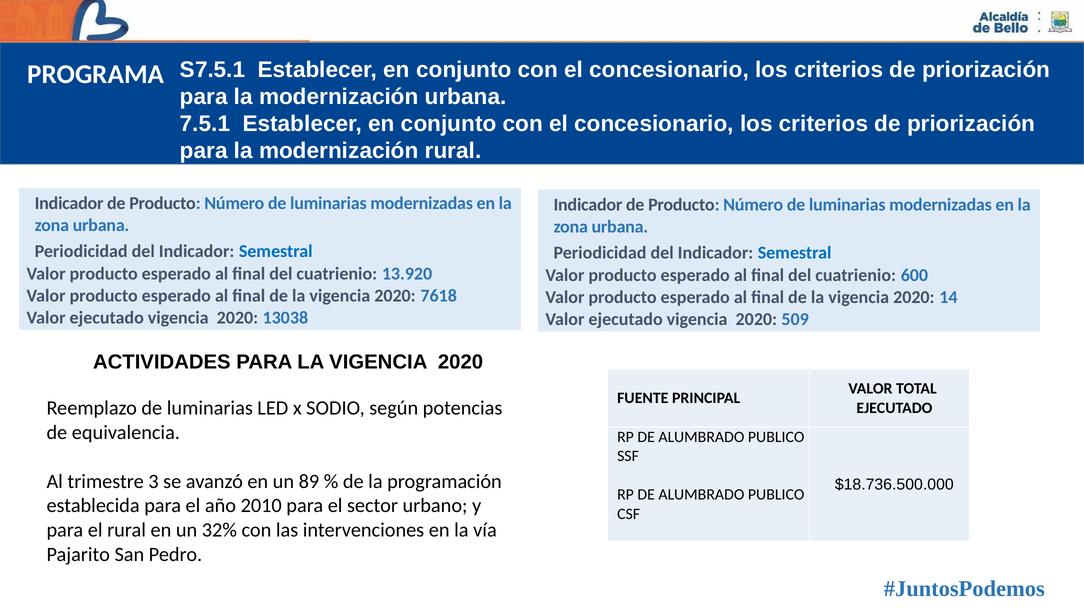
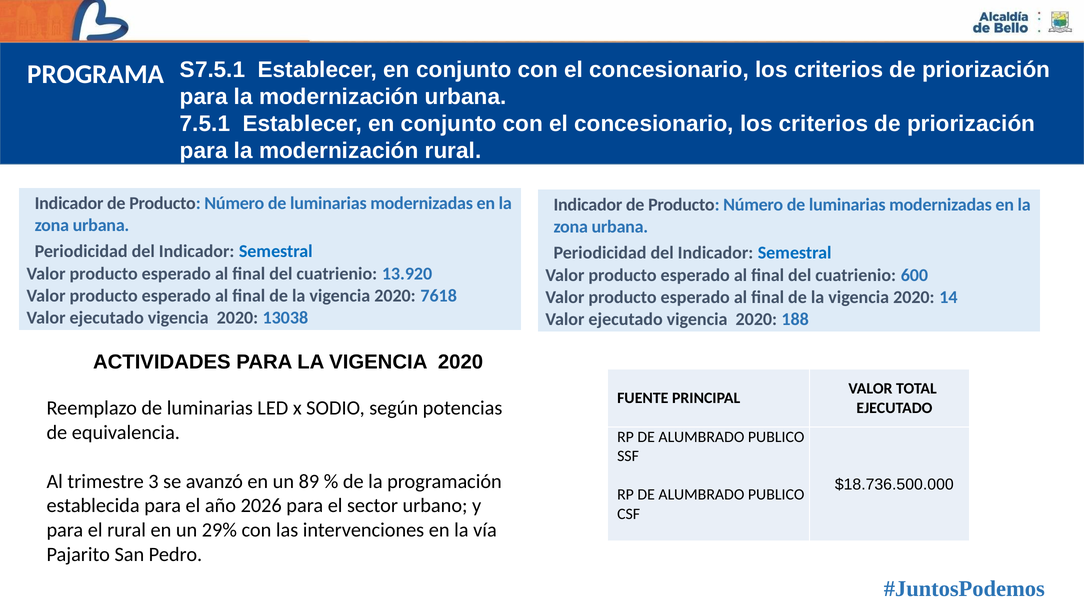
509: 509 -> 188
2010: 2010 -> 2026
32%: 32% -> 29%
